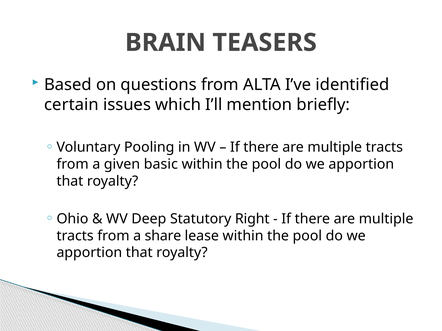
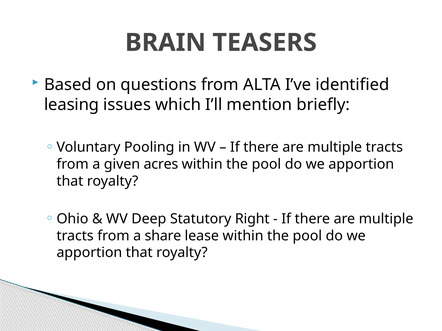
certain: certain -> leasing
basic: basic -> acres
